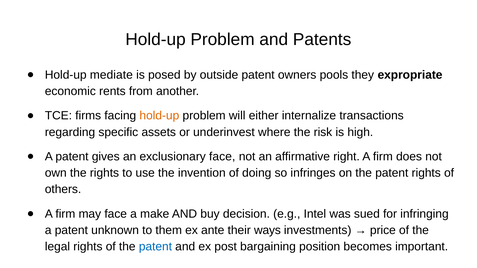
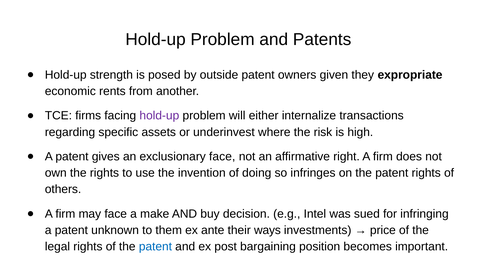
mediate: mediate -> strength
pools: pools -> given
hold-up at (159, 116) colour: orange -> purple
